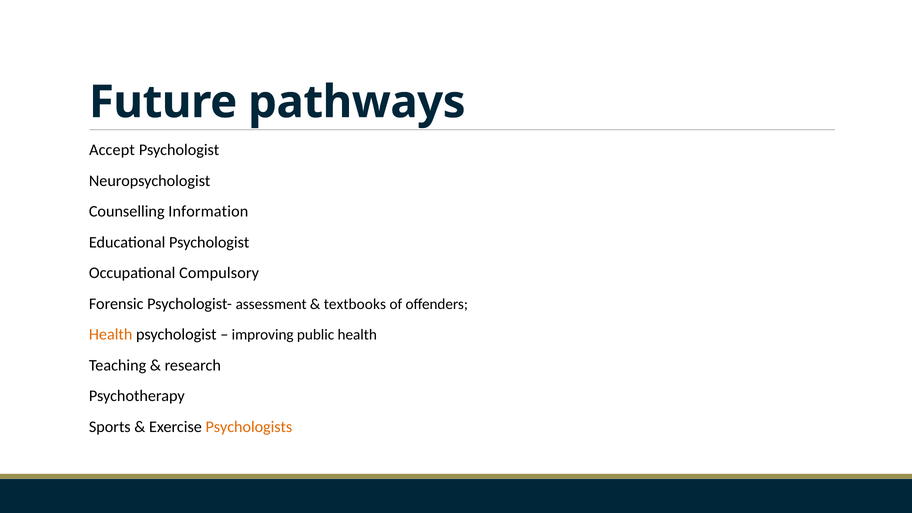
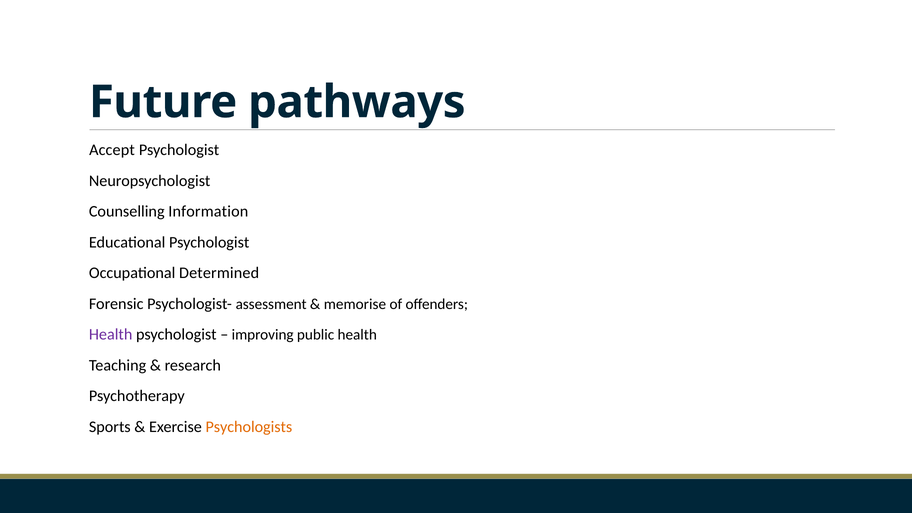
Compulsory: Compulsory -> Determined
textbooks: textbooks -> memorise
Health at (111, 335) colour: orange -> purple
